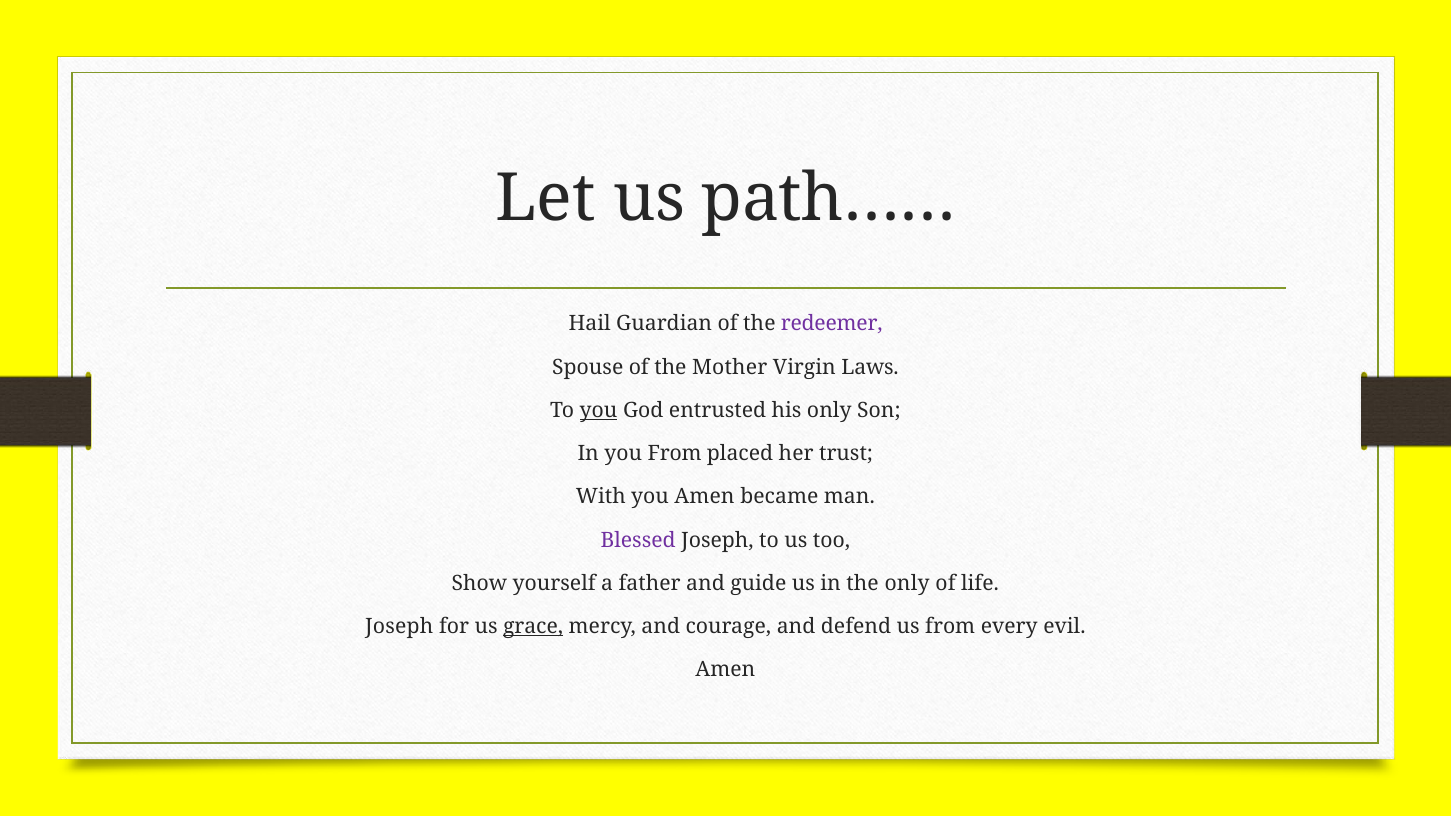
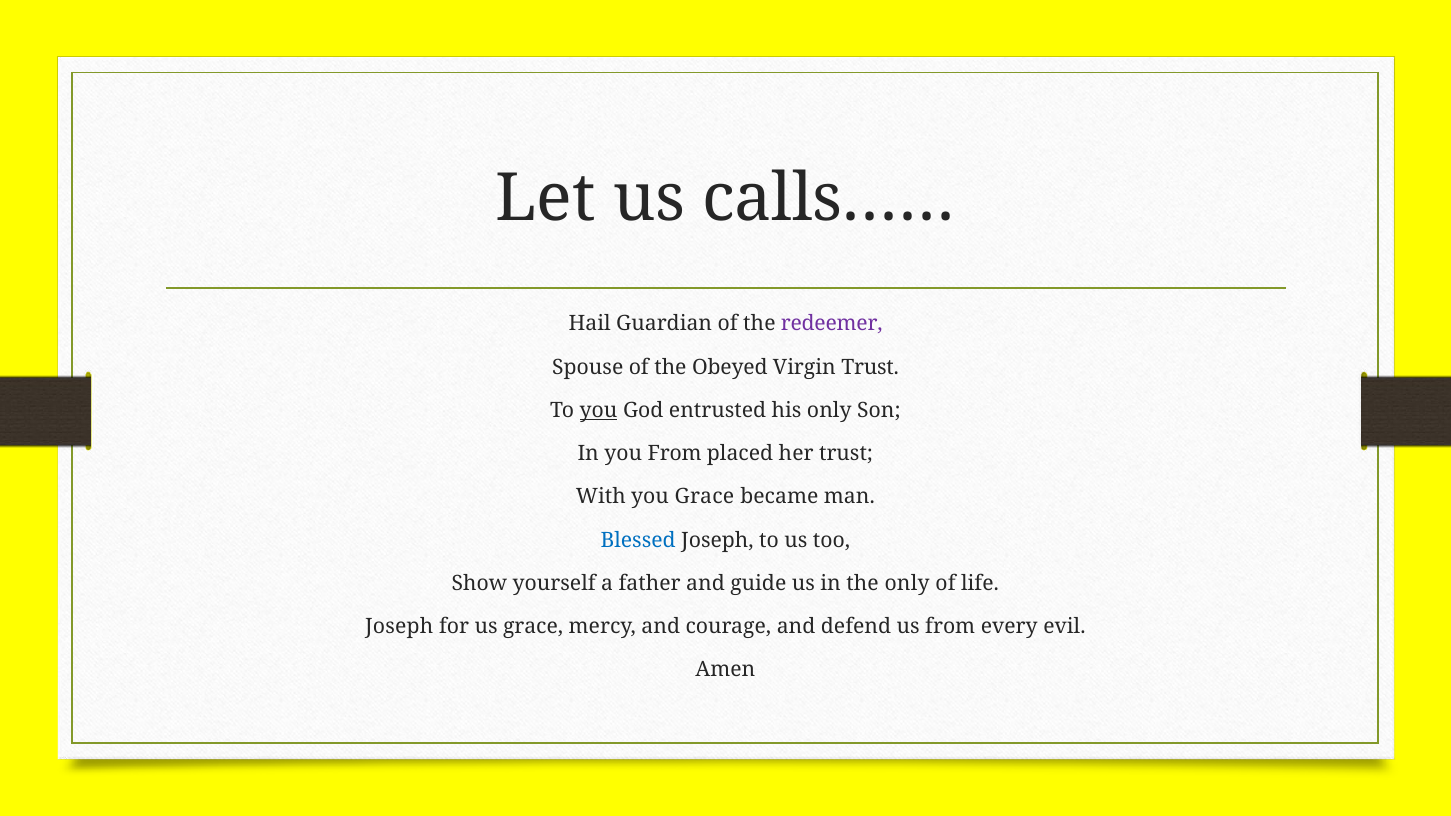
path……: path…… -> calls……
Mother: Mother -> Obeyed
Virgin Laws: Laws -> Trust
you Amen: Amen -> Grace
Blessed colour: purple -> blue
grace at (533, 627) underline: present -> none
